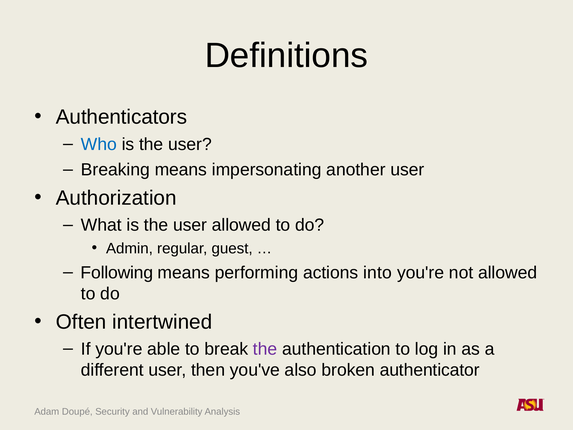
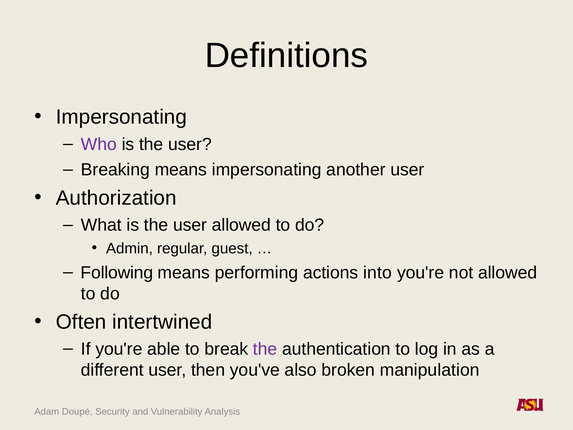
Authenticators at (121, 117): Authenticators -> Impersonating
Who colour: blue -> purple
authenticator: authenticator -> manipulation
